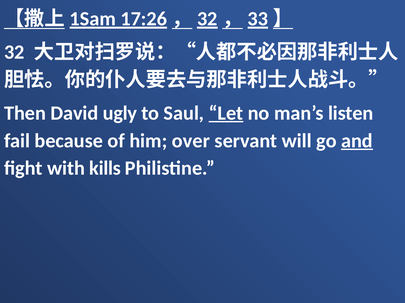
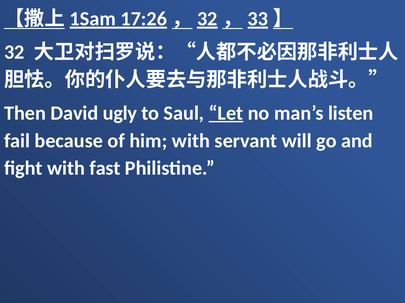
him over: over -> with
and underline: present -> none
kills: kills -> fast
